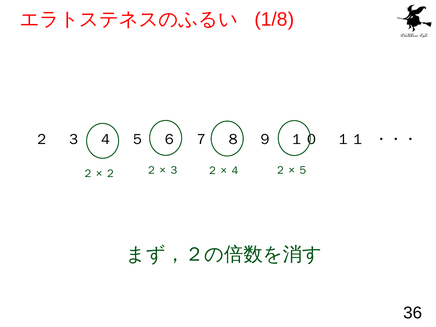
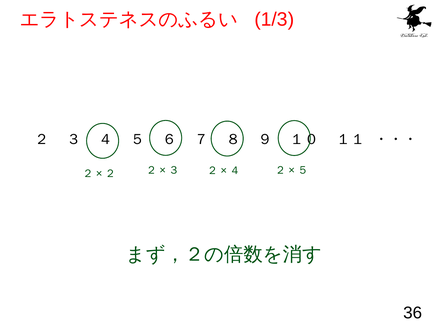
1/8: 1/8 -> 1/3
